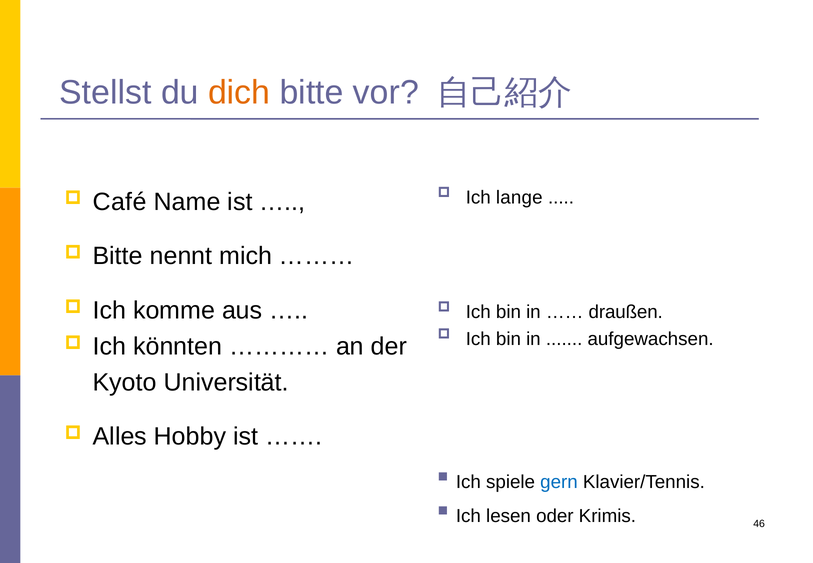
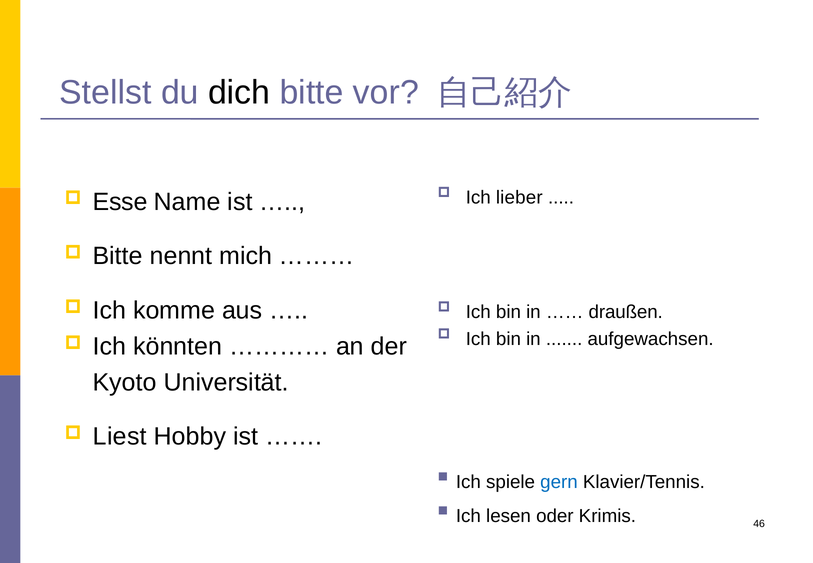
dich colour: orange -> black
lange: lange -> lieber
Café: Café -> Esse
Alles: Alles -> Liest
